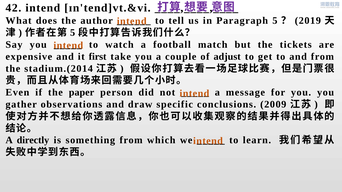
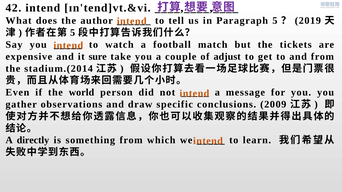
first: first -> sure
paper: paper -> world
